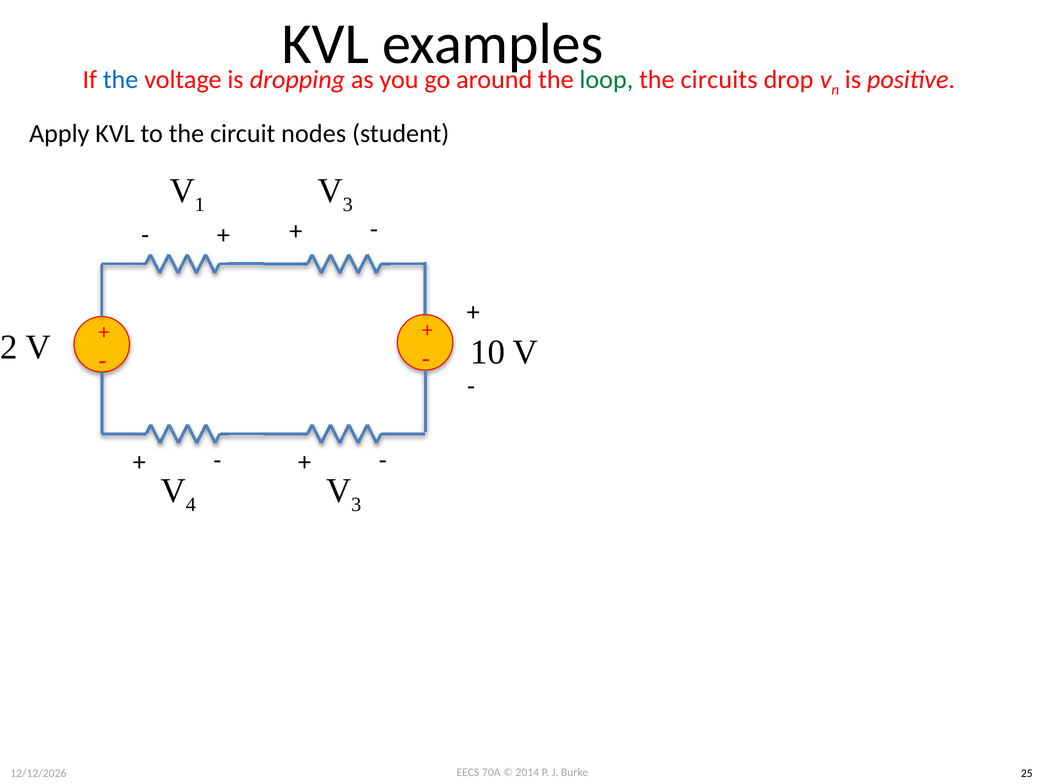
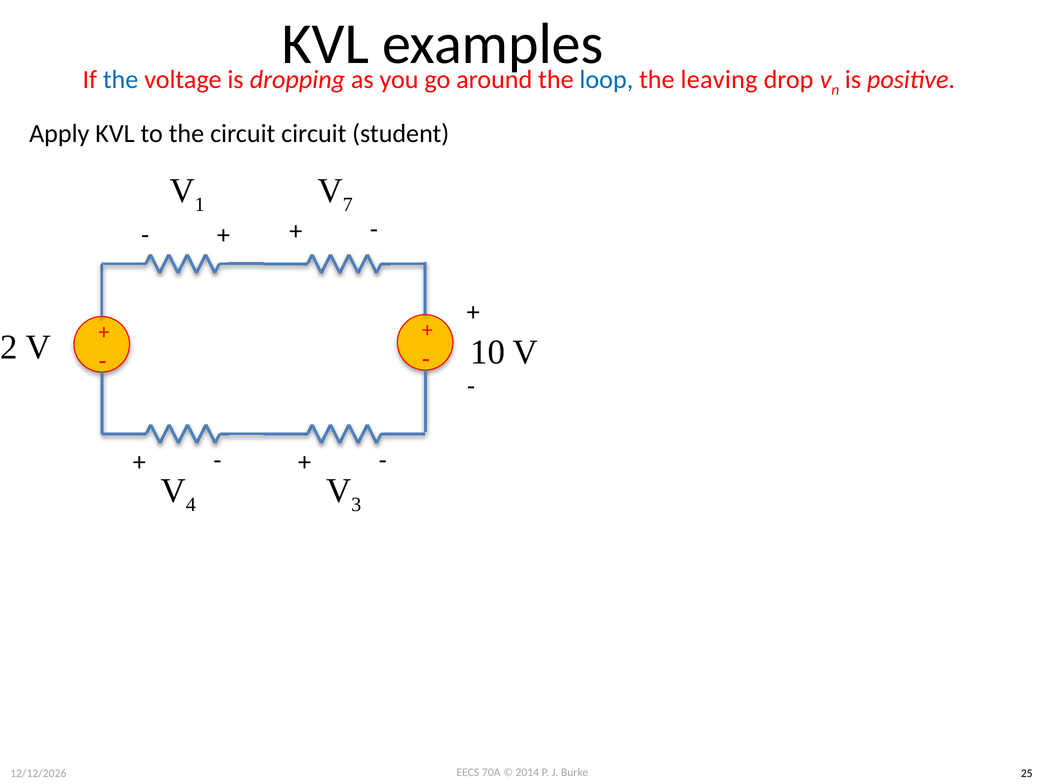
loop colour: green -> blue
circuits: circuits -> leaving
circuit nodes: nodes -> circuit
3 at (348, 204): 3 -> 7
